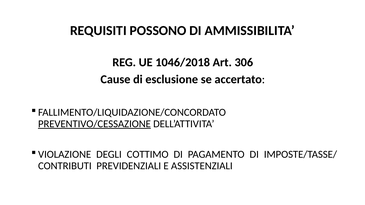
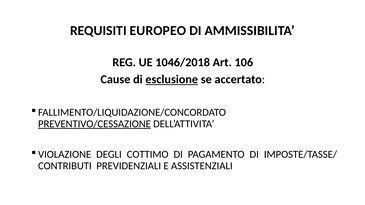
POSSONO: POSSONO -> EUROPEO
306: 306 -> 106
esclusione underline: none -> present
